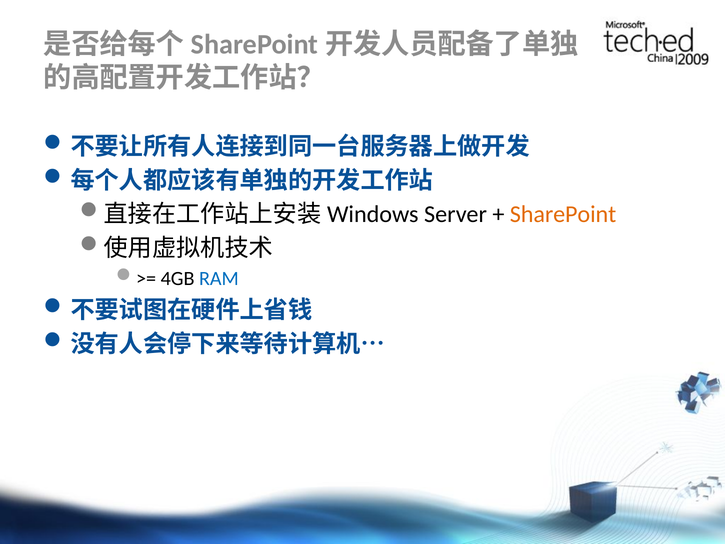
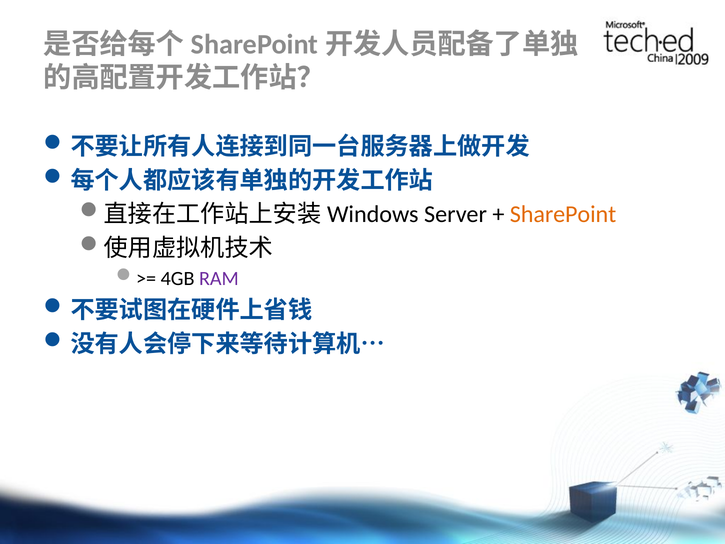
RAM colour: blue -> purple
